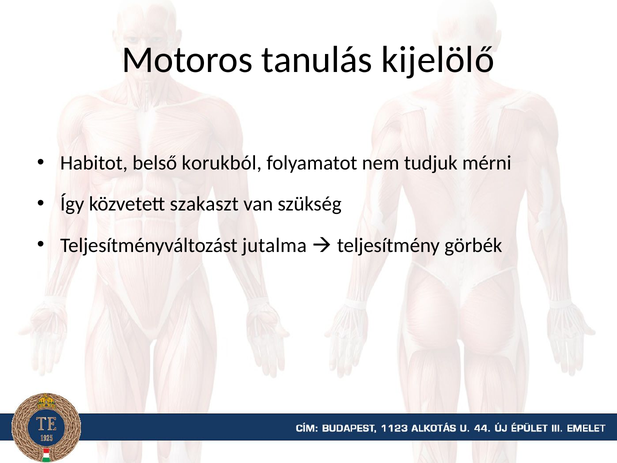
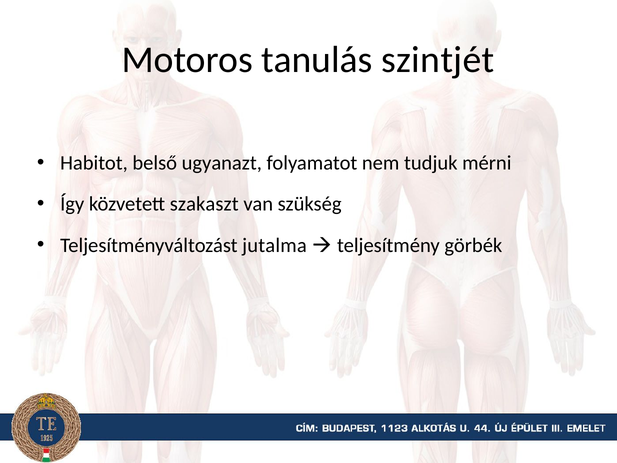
kijelölő: kijelölő -> szintjét
korukból: korukból -> ugyanazt
